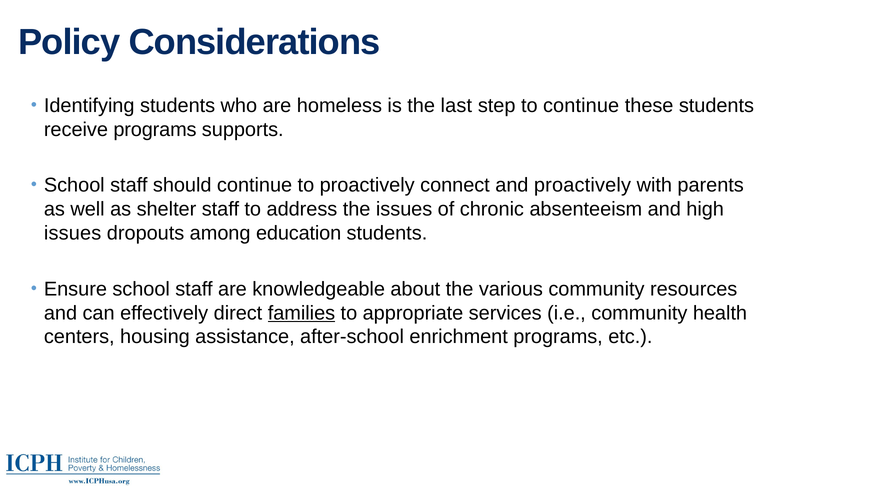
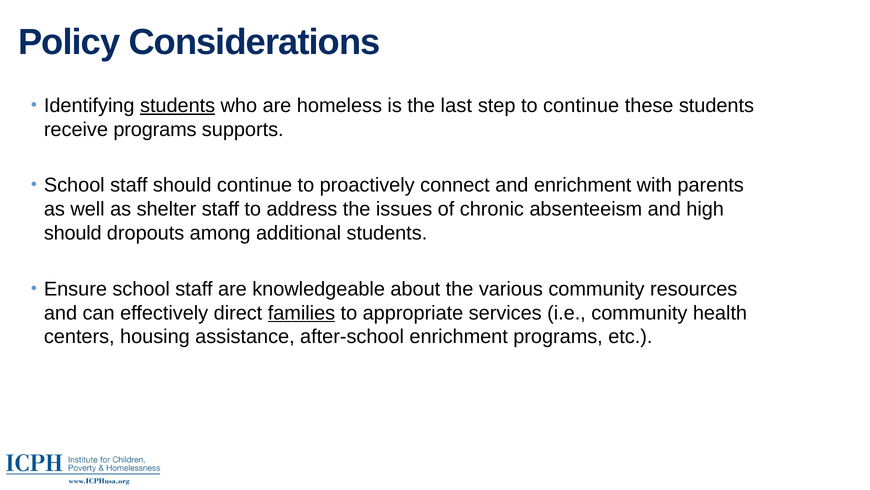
students at (178, 106) underline: none -> present
and proactively: proactively -> enrichment
issues at (73, 233): issues -> should
education: education -> additional
